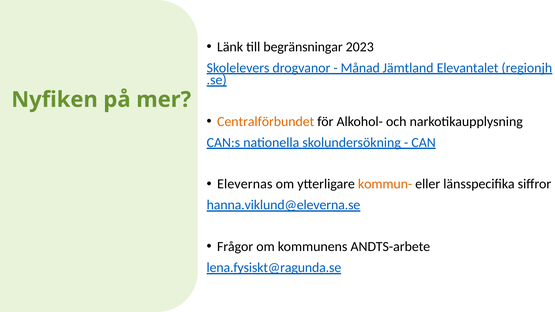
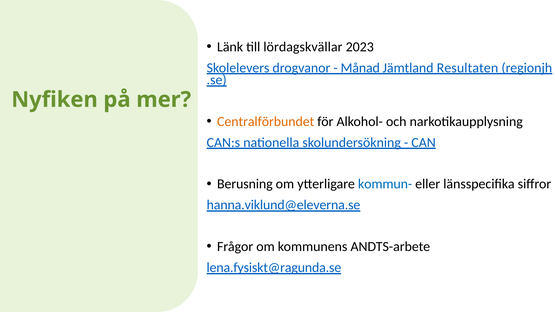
begränsningar: begränsningar -> lördagskvällar
Elevantalet: Elevantalet -> Resultaten
Elevernas: Elevernas -> Berusning
kommun- colour: orange -> blue
